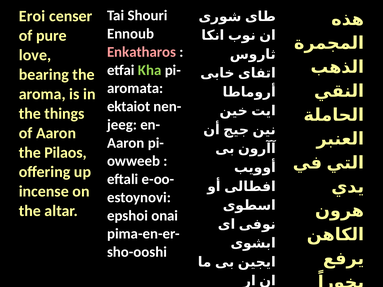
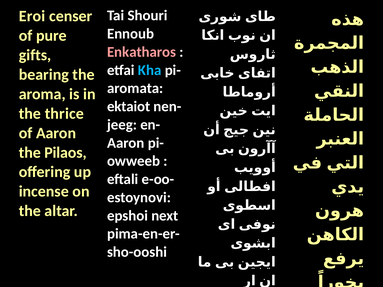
love: love -> gifts
Kha colour: light green -> light blue
things: things -> thrice
onai: onai -> next
